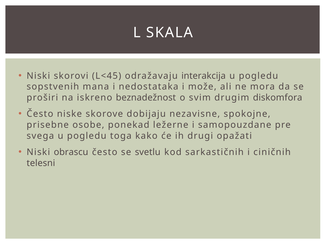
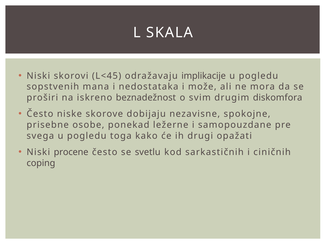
interakcija: interakcija -> implikacije
obrascu: obrascu -> procene
telesni: telesni -> coping
